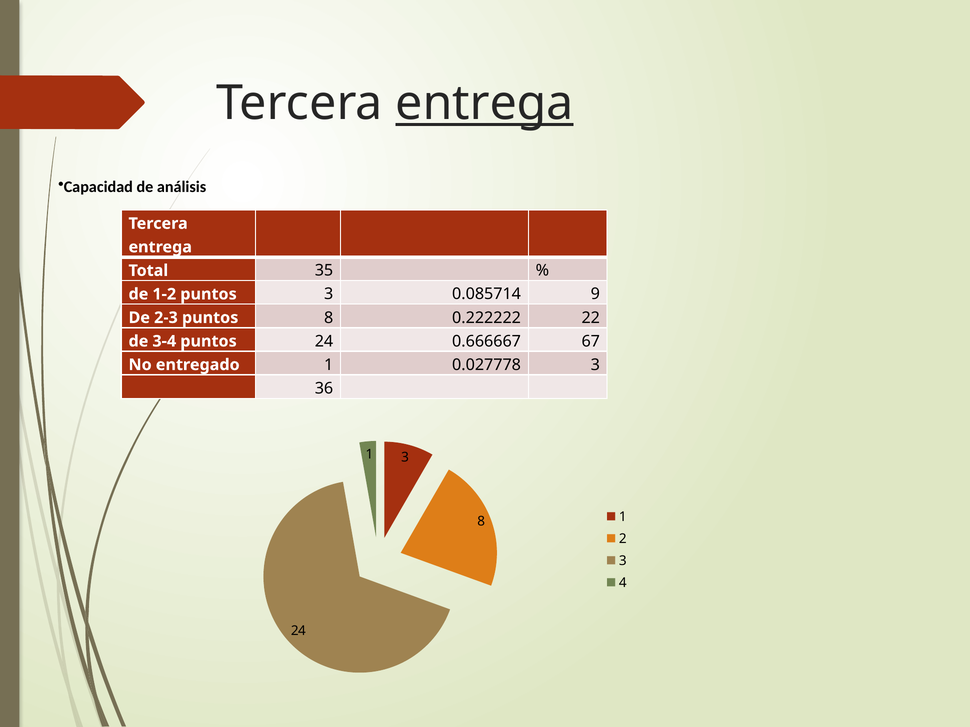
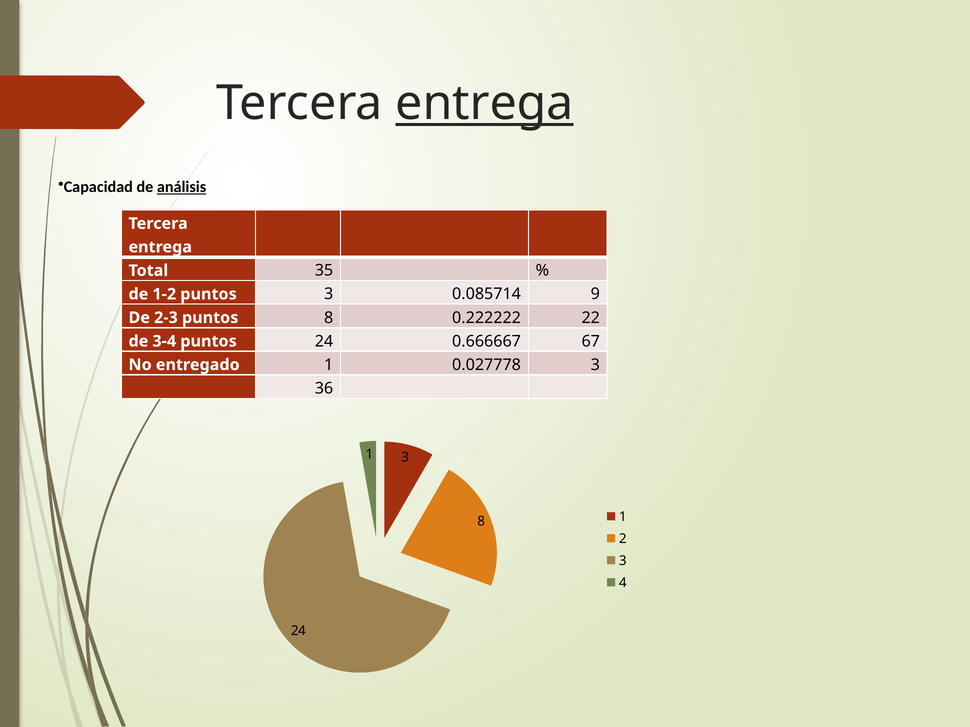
análisis underline: none -> present
